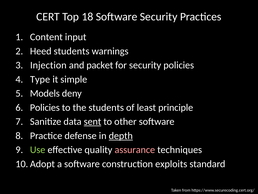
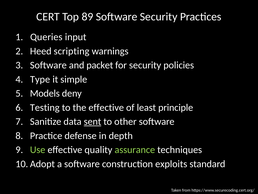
18: 18 -> 89
Content: Content -> Queries
Heed students: students -> scripting
Injection at (48, 65): Injection -> Software
Policies at (45, 107): Policies -> Testing
the students: students -> effective
depth underline: present -> none
assurance colour: pink -> light green
